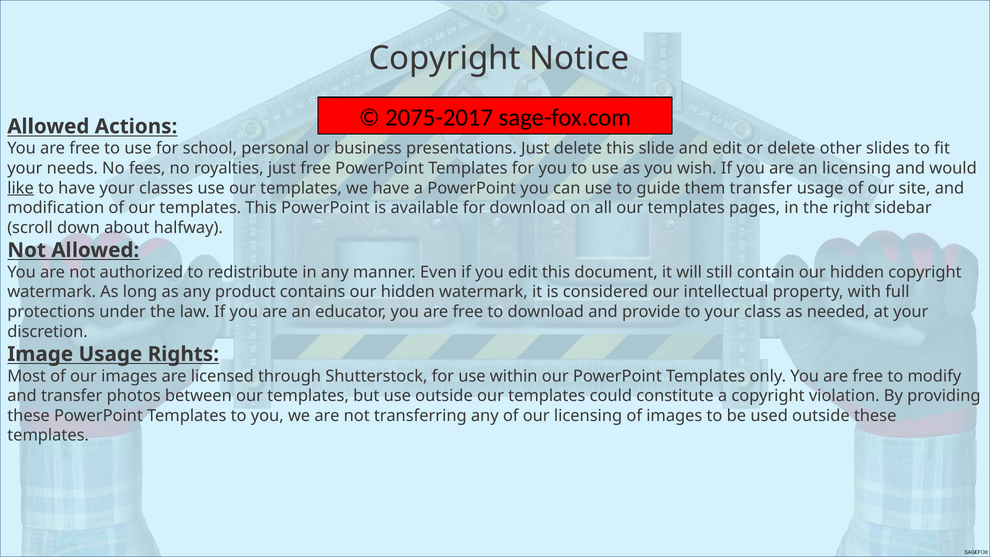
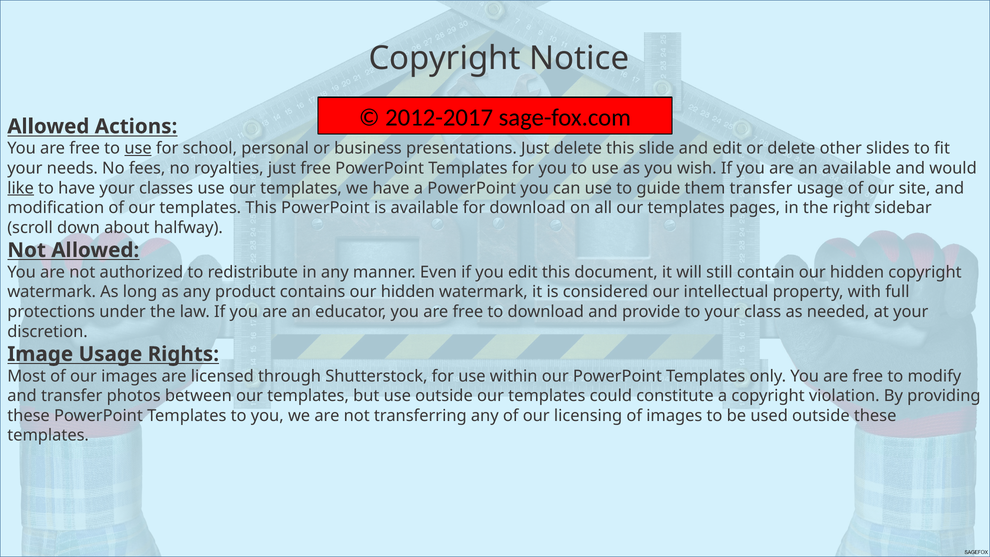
2075-2017: 2075-2017 -> 2012-2017
use at (138, 148) underline: none -> present
an licensing: licensing -> available
